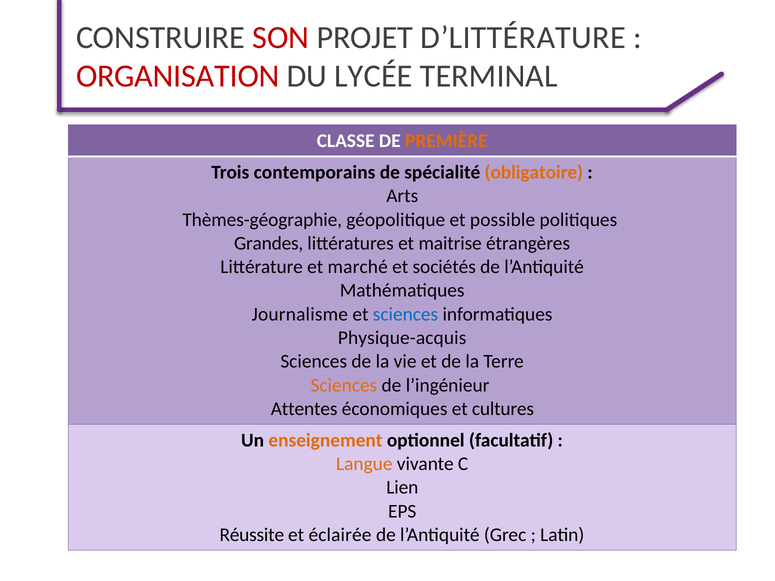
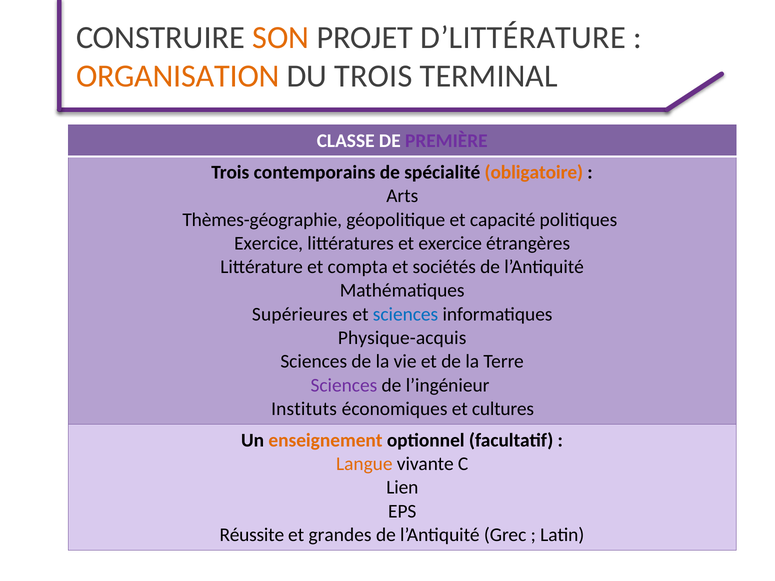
SON colour: red -> orange
ORGANISATION colour: red -> orange
DU LYCÉE: LYCÉE -> TROIS
PREMIÈRE colour: orange -> purple
possible: possible -> capacité
Grandes at (269, 243): Grandes -> Exercice
et maitrise: maitrise -> exercice
marché: marché -> compta
Journalisme: Journalisme -> Supérieures
Sciences at (344, 385) colour: orange -> purple
Attentes: Attentes -> Instituts
éclairée: éclairée -> grandes
